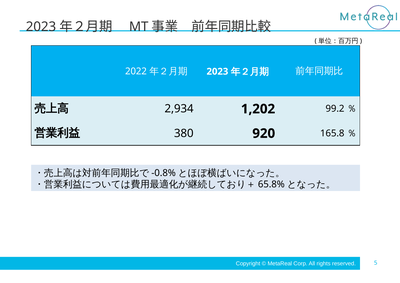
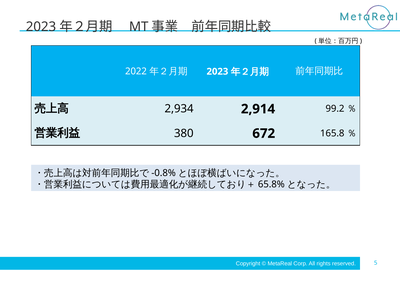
1,202: 1,202 -> 2,914
920: 920 -> 672
